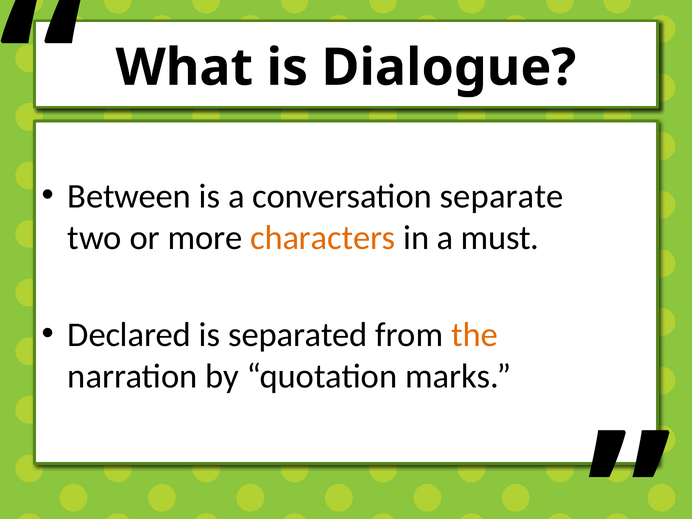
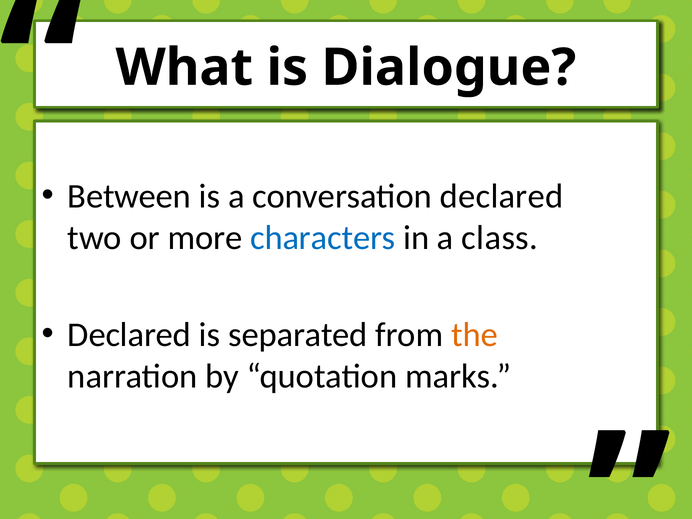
conversation separate: separate -> declared
characters colour: orange -> blue
must: must -> class
